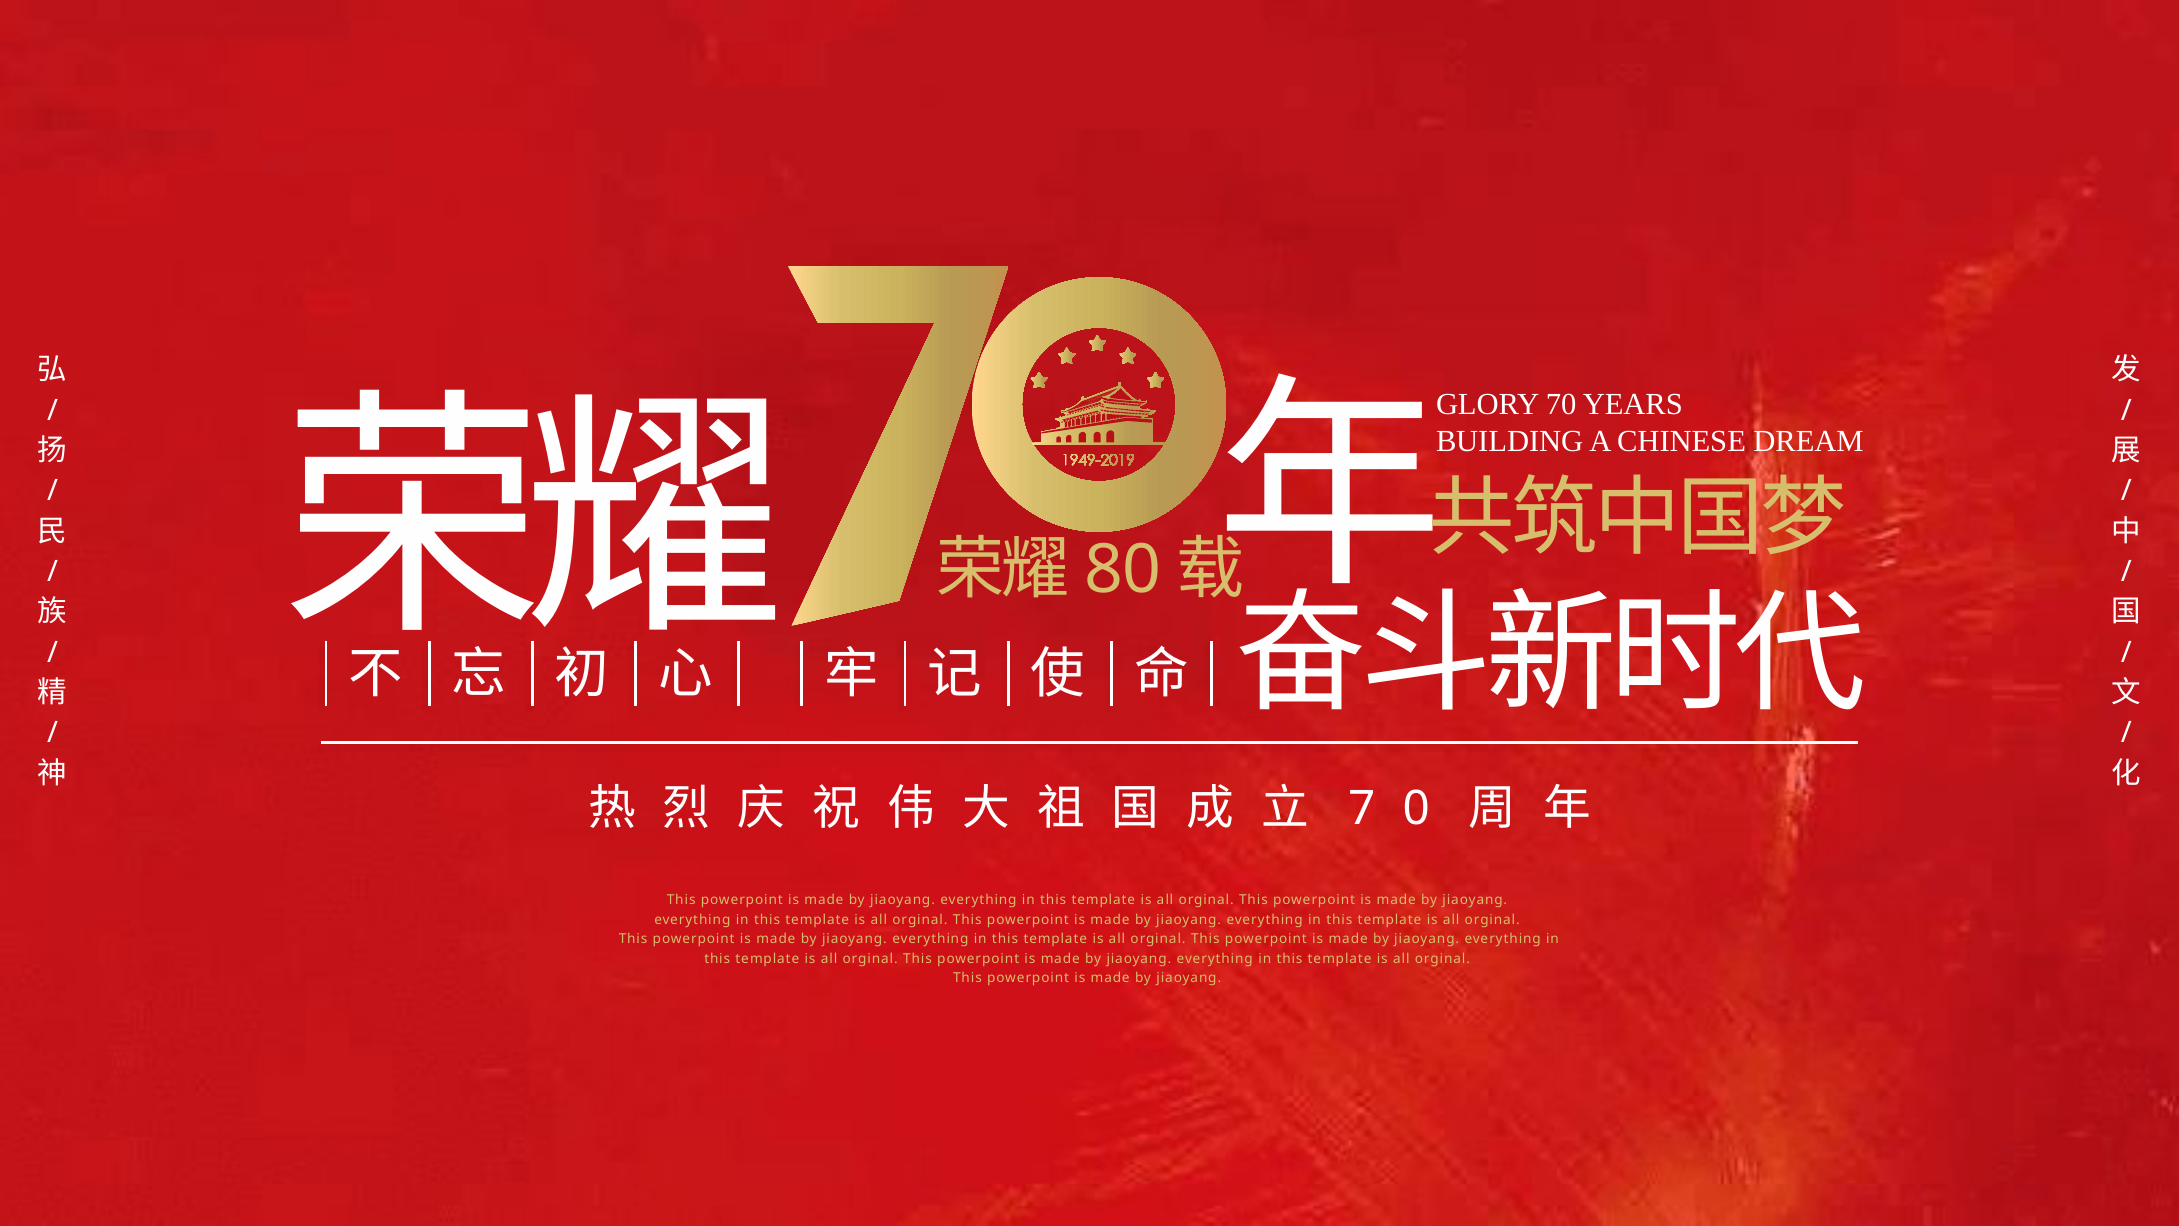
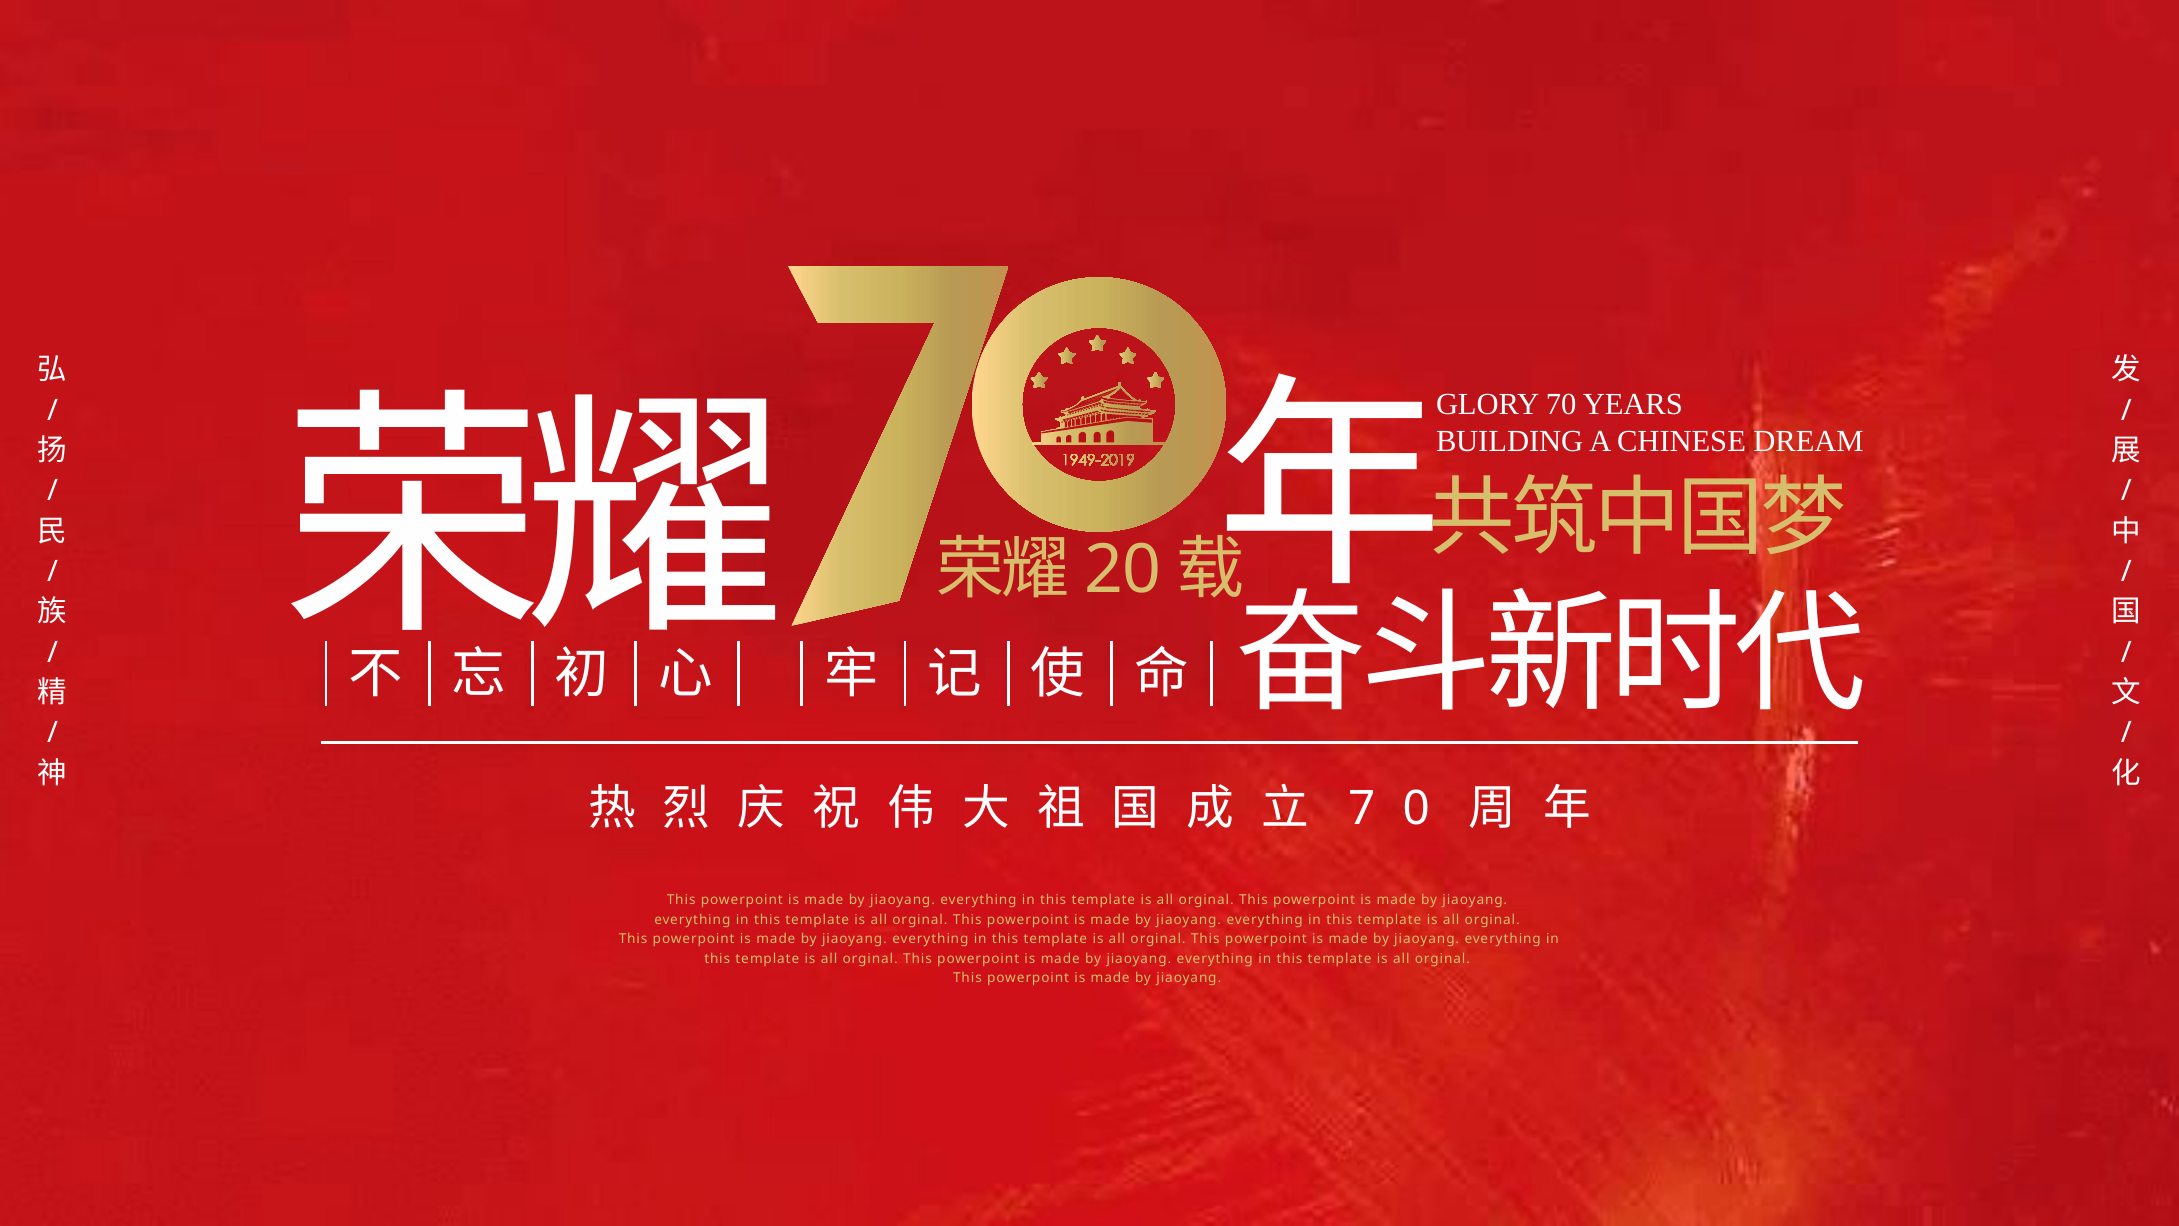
80: 80 -> 20
